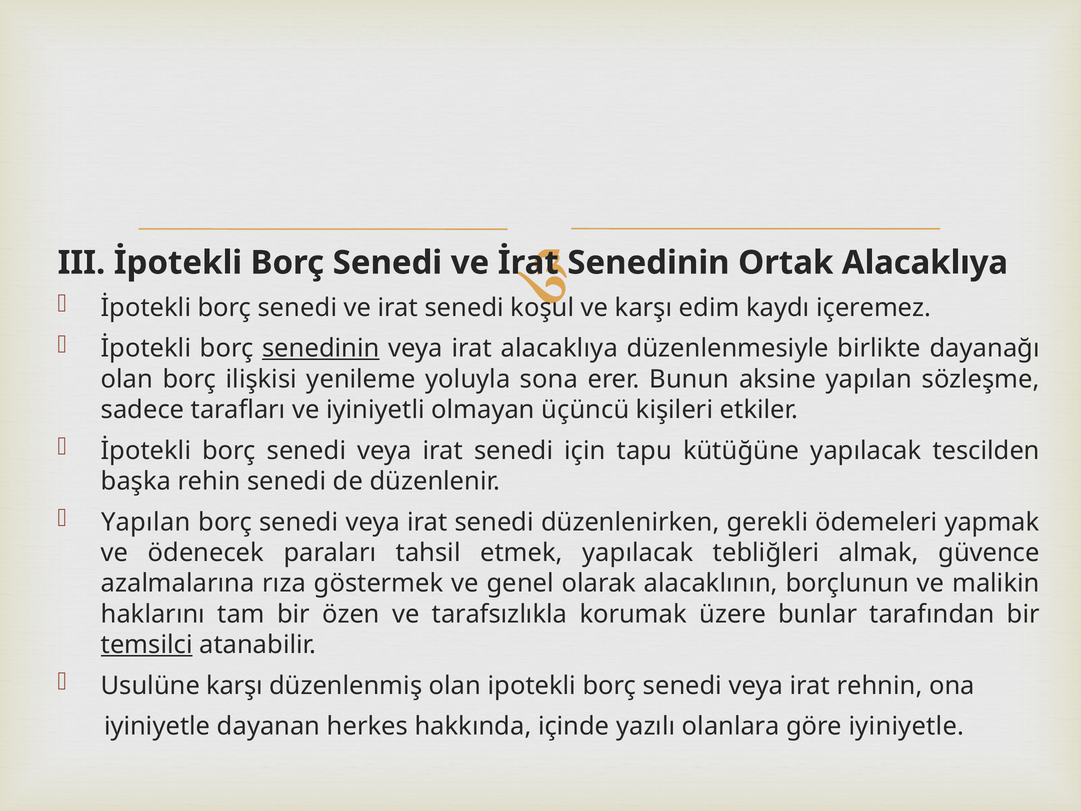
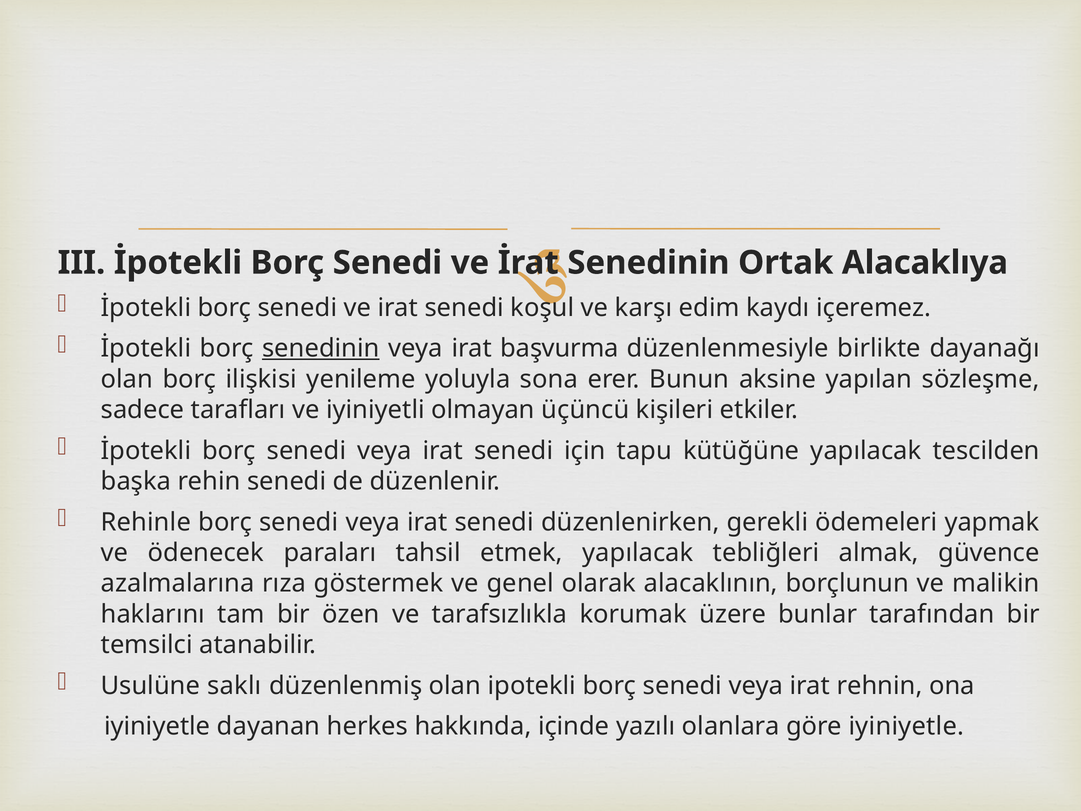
irat alacaklıya: alacaklıya -> başvurma
Yapılan at (146, 522): Yapılan -> Rehinle
temsilci underline: present -> none
Usulüne karşı: karşı -> saklı
